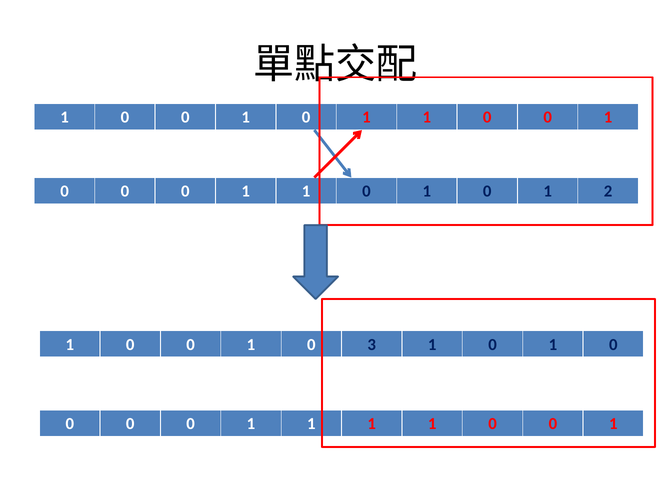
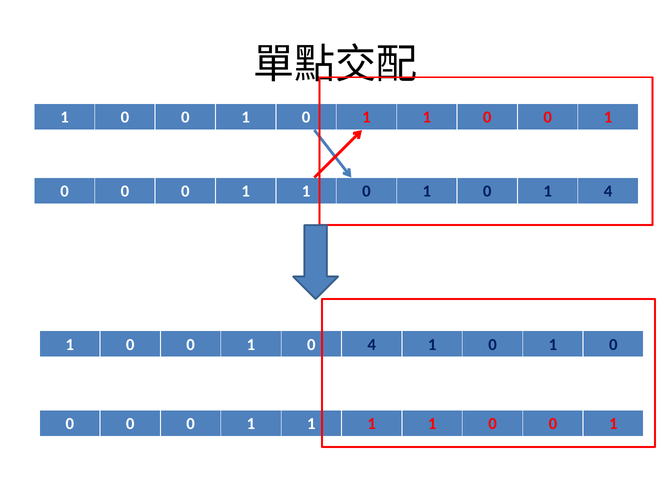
1 2: 2 -> 4
0 3: 3 -> 4
